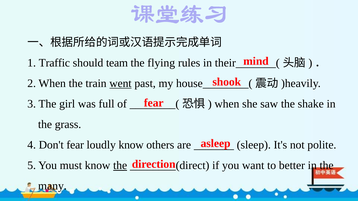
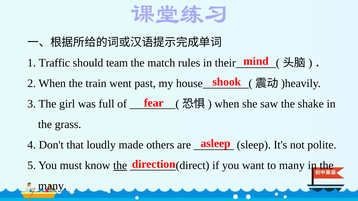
flying: flying -> match
went underline: present -> none
Don't fear: fear -> that
loudly know: know -> made
to better: better -> many
